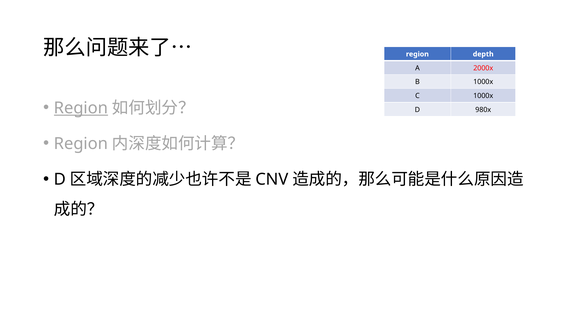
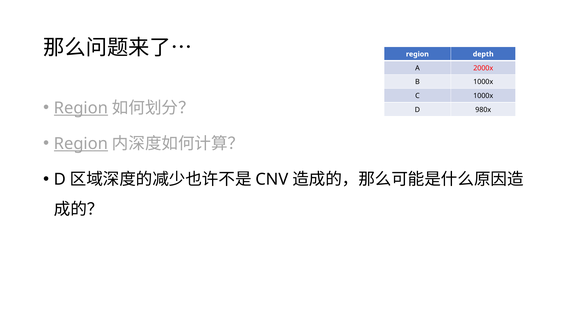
Region at (81, 144) underline: none -> present
